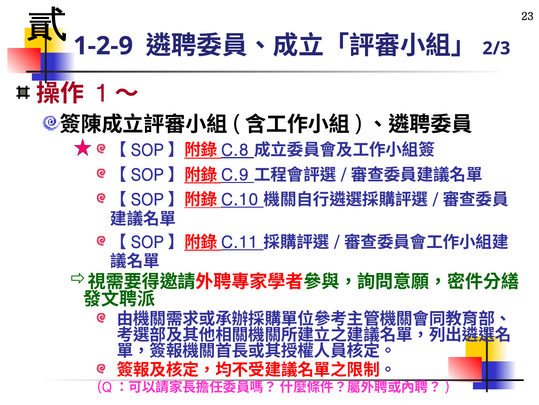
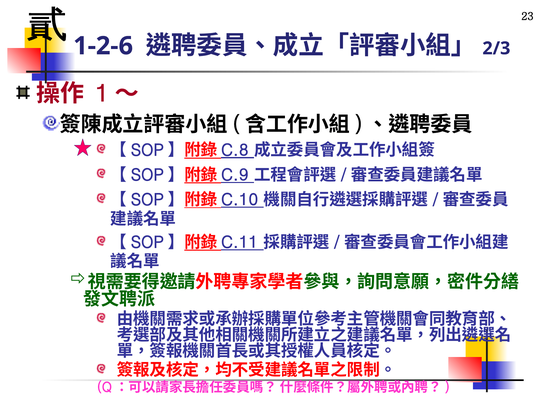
1-2-9: 1-2-9 -> 1-2-6
